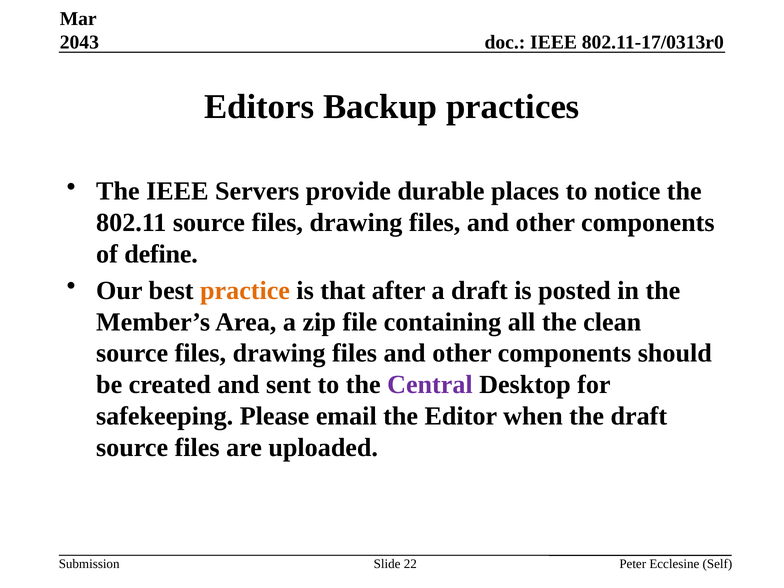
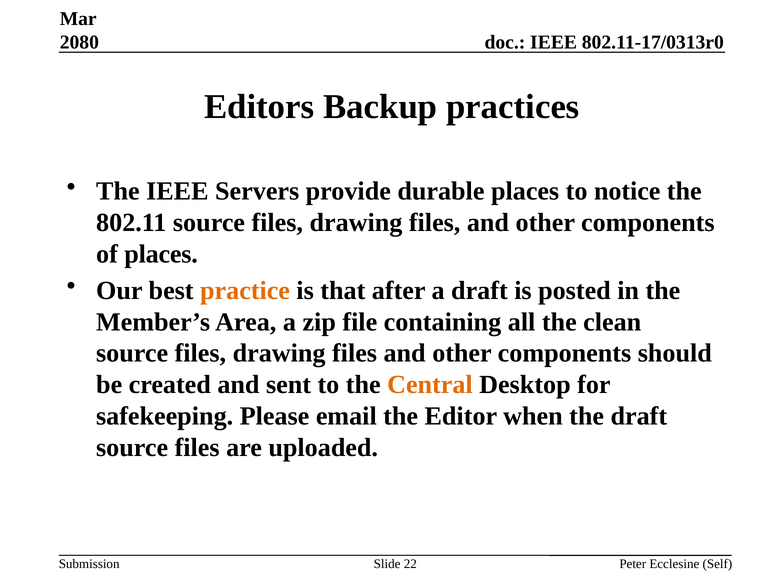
2043: 2043 -> 2080
of define: define -> places
Central colour: purple -> orange
